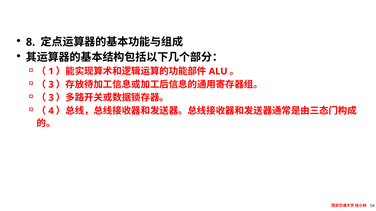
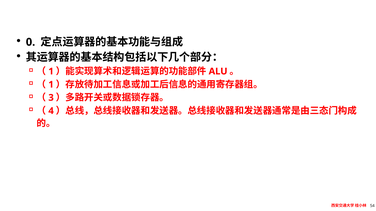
8: 8 -> 0
3 at (51, 85): 3 -> 1
